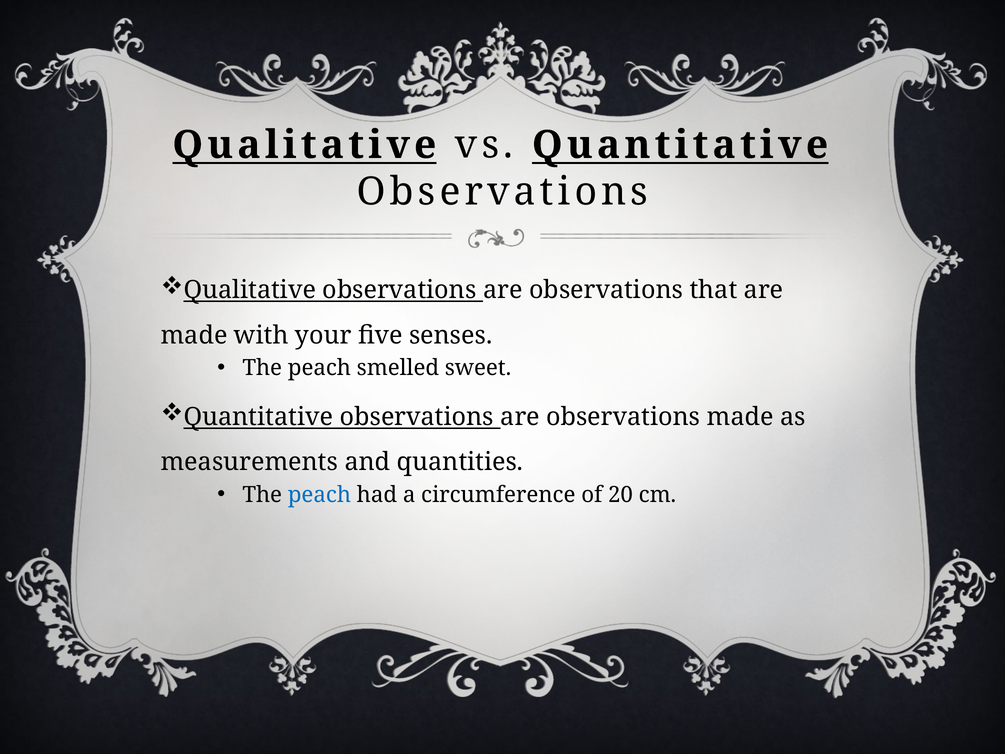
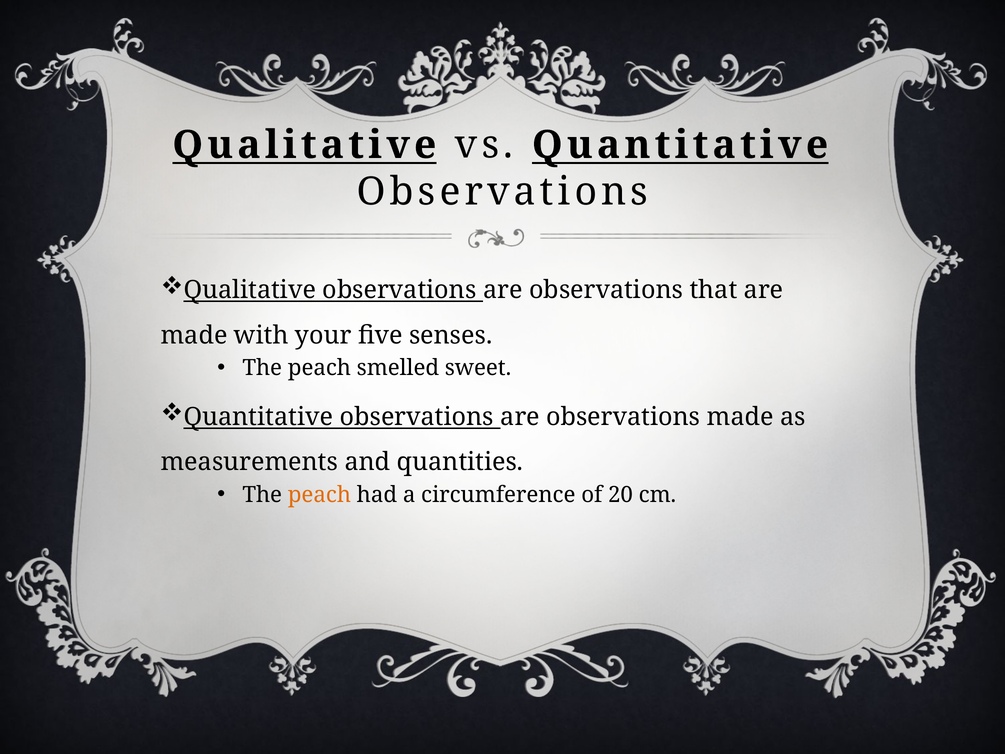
peach at (319, 495) colour: blue -> orange
